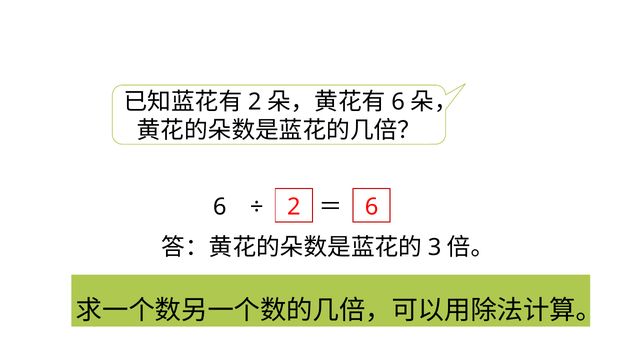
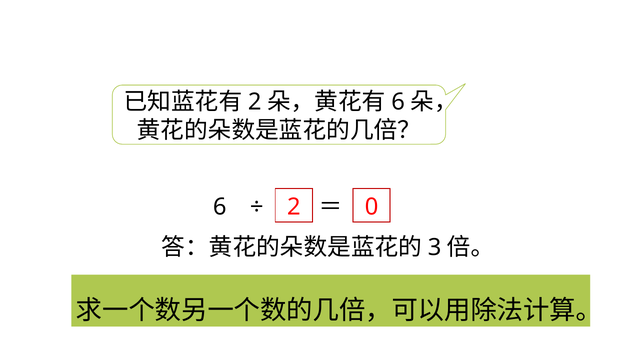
2 6: 6 -> 0
